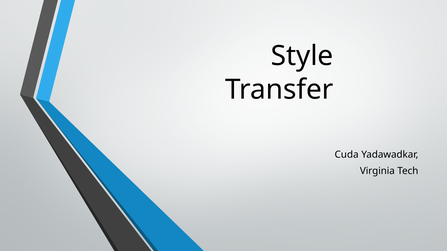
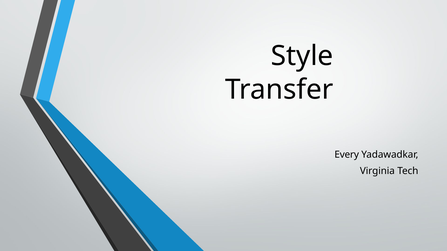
Cuda: Cuda -> Every
